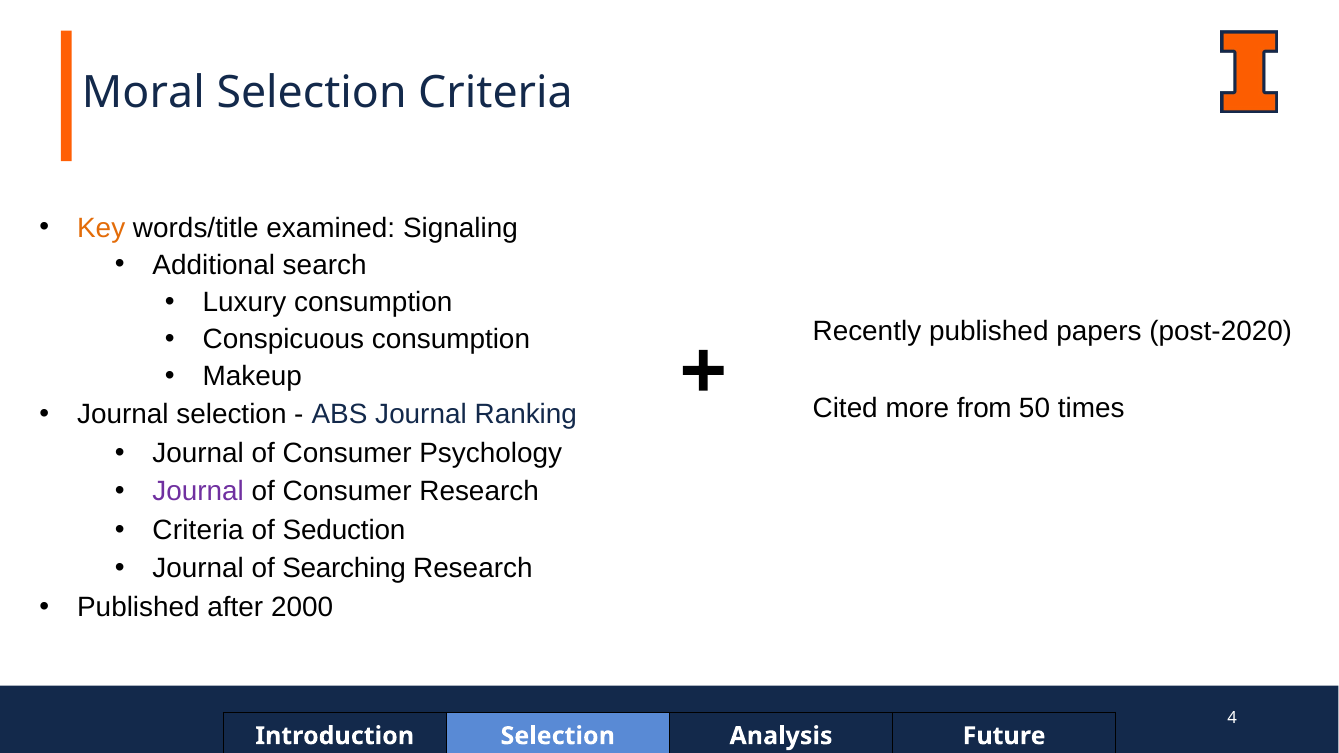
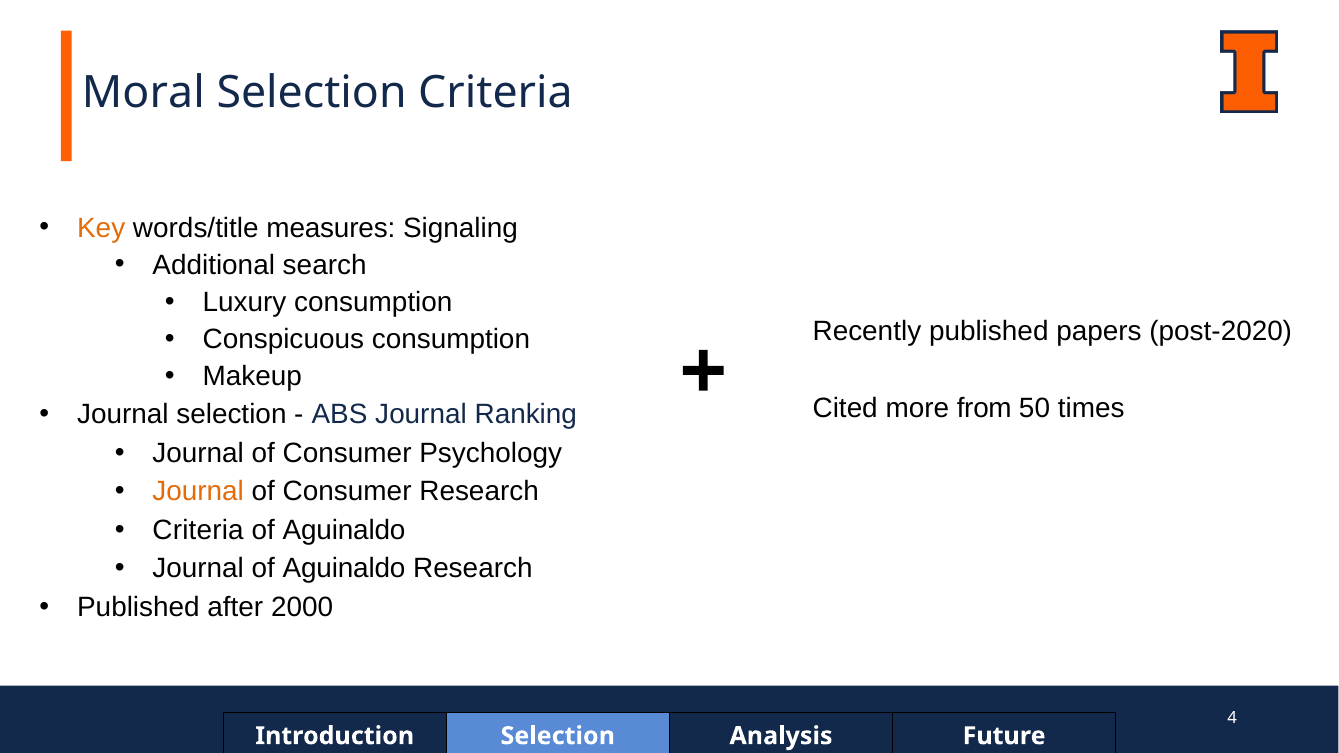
examined: examined -> measures
Journal at (198, 492) colour: purple -> orange
Seduction at (344, 530): Seduction -> Aguinaldo
Journal of Searching: Searching -> Aguinaldo
